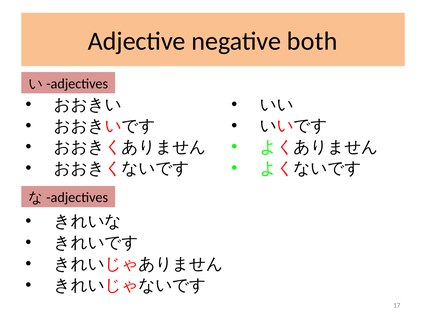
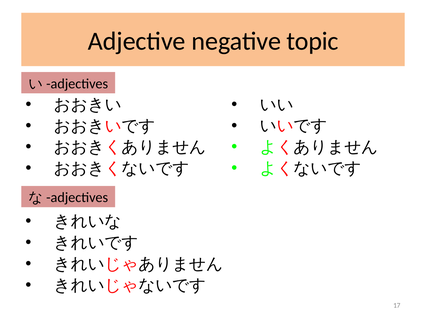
both: both -> topic
